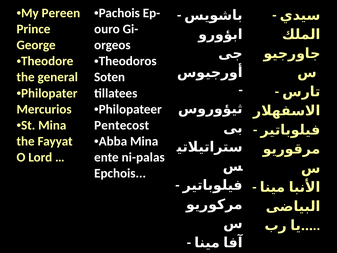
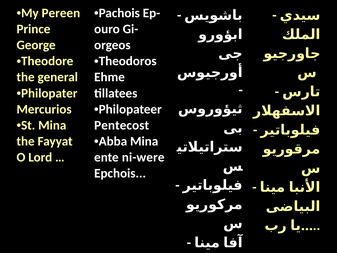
Soten: Soten -> Ehme
ni-palas: ni-palas -> ni-were
